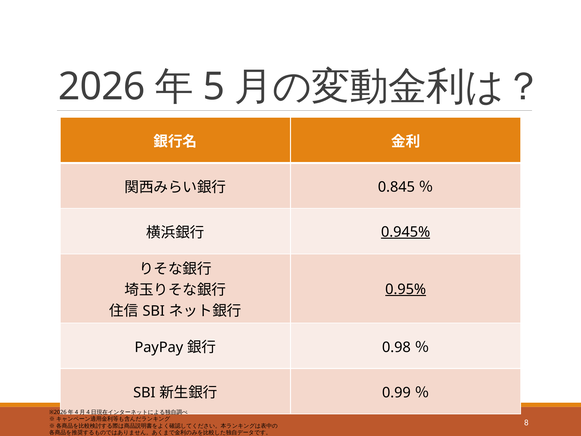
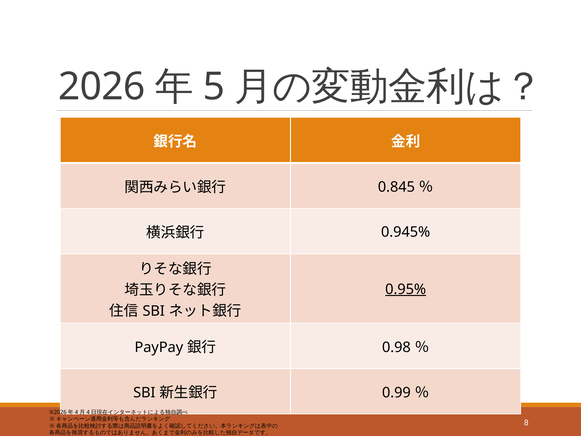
0.945% underline: present -> none
